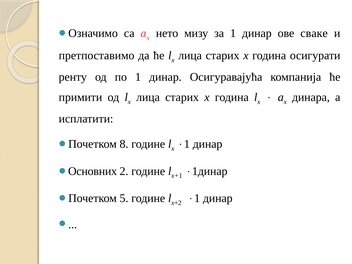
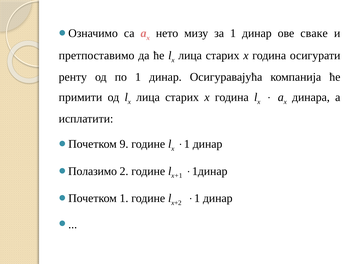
8: 8 -> 9
Основних: Основних -> Полазимо
Почетком 5: 5 -> 1
